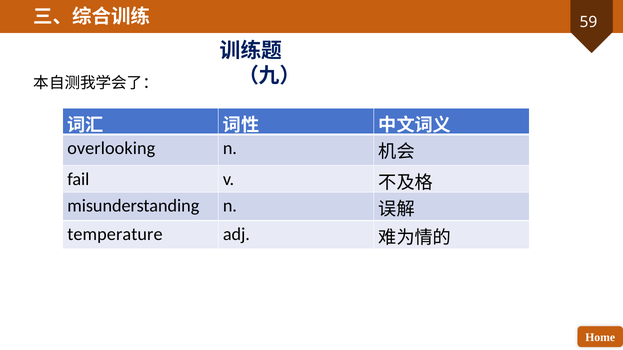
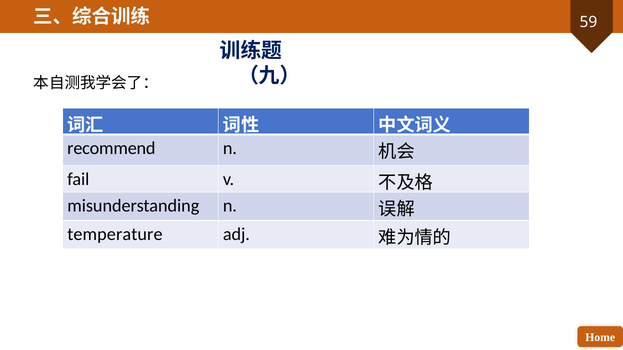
overlooking: overlooking -> recommend
